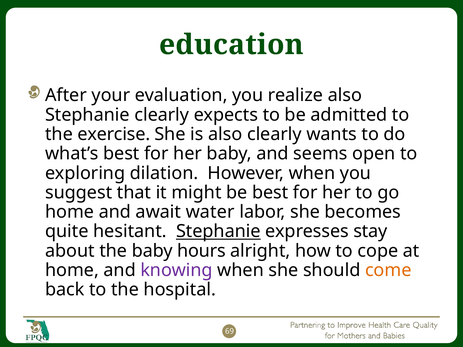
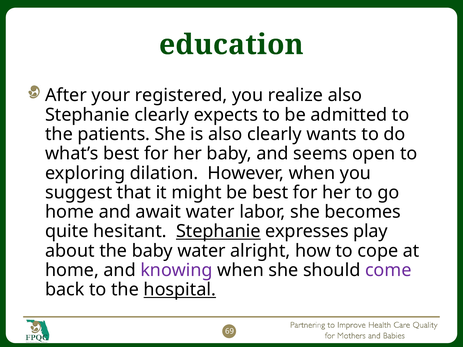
evaluation: evaluation -> registered
exercise: exercise -> patients
stay: stay -> play
baby hours: hours -> water
come colour: orange -> purple
hospital underline: none -> present
